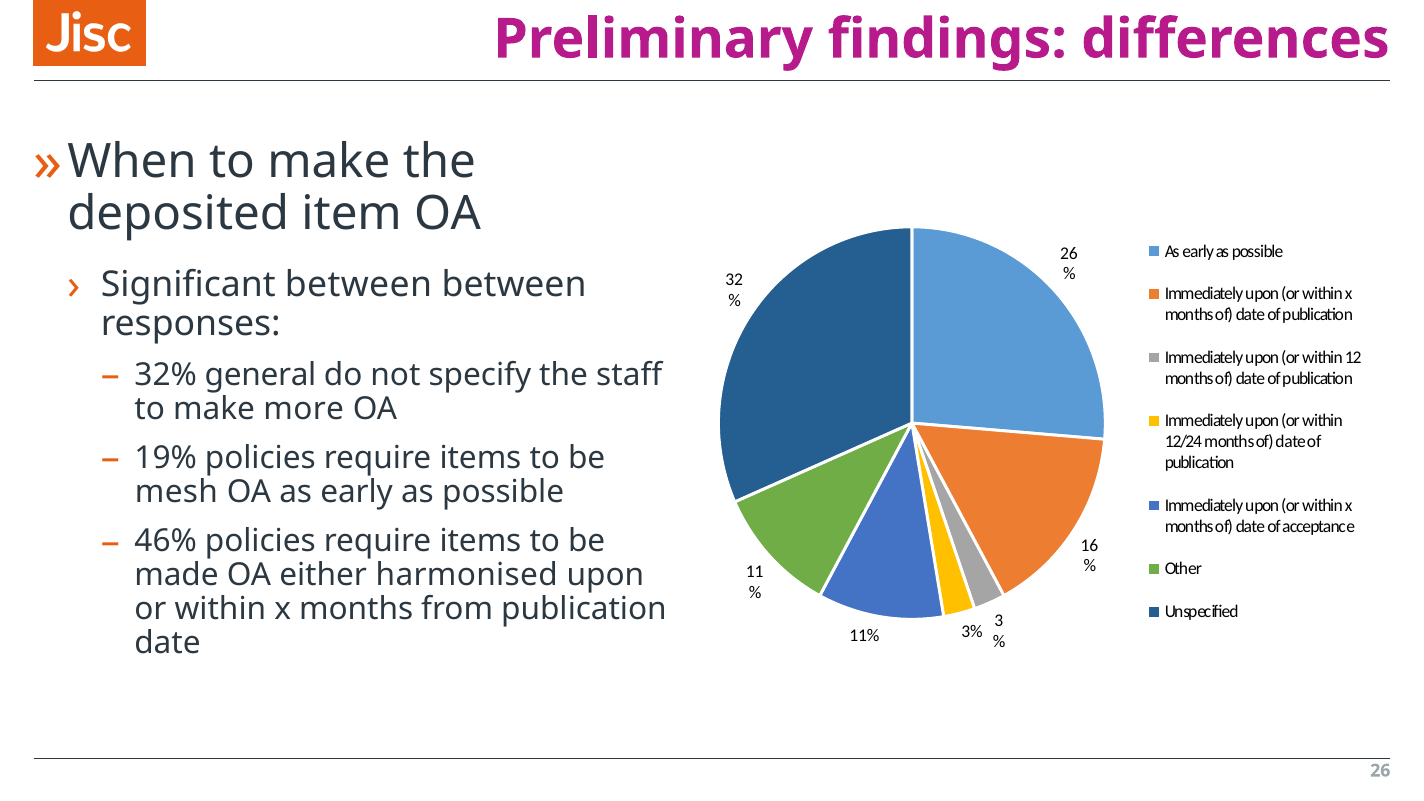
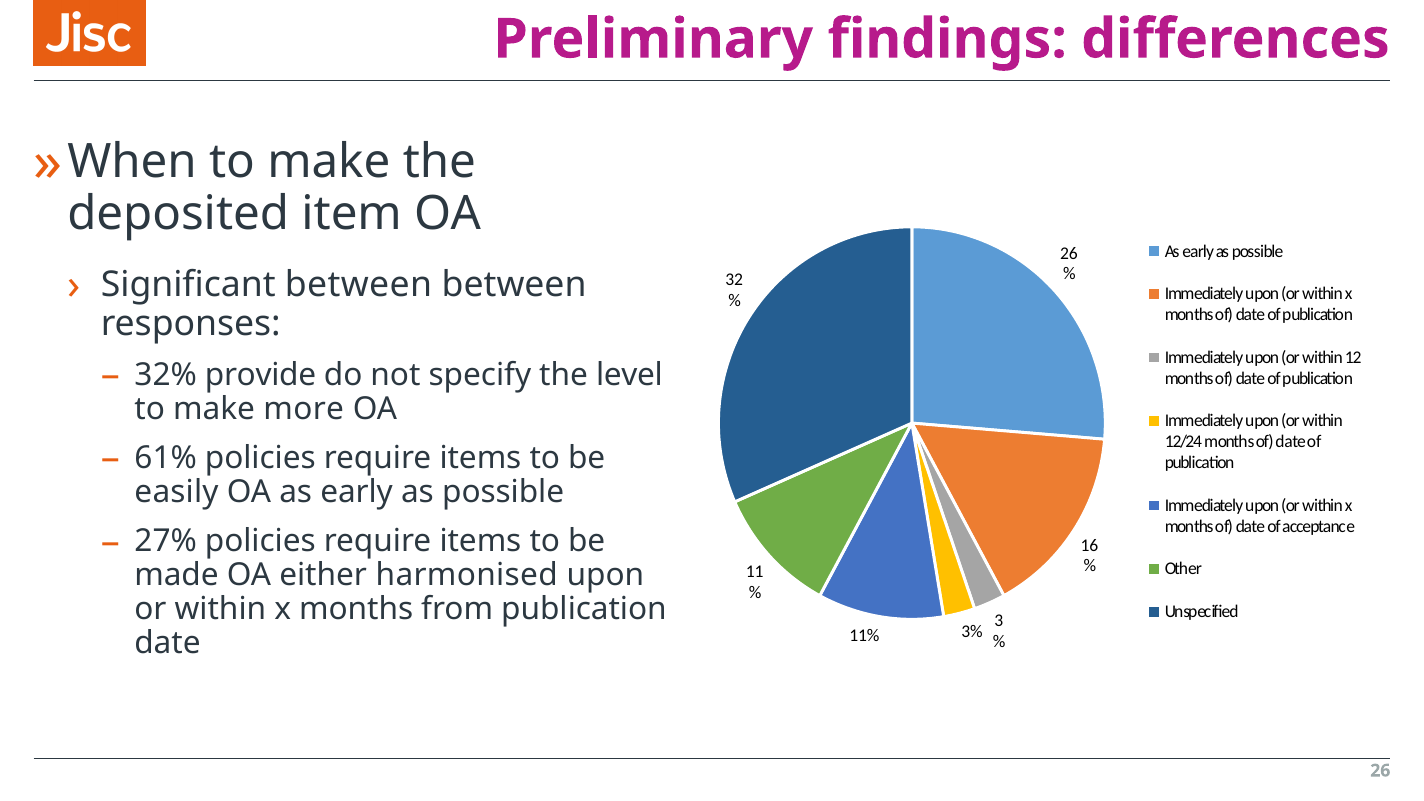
general: general -> provide
staff: staff -> level
19%: 19% -> 61%
mesh: mesh -> easily
46%: 46% -> 27%
